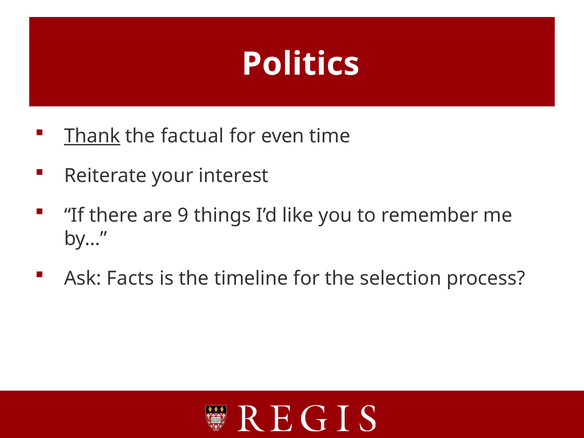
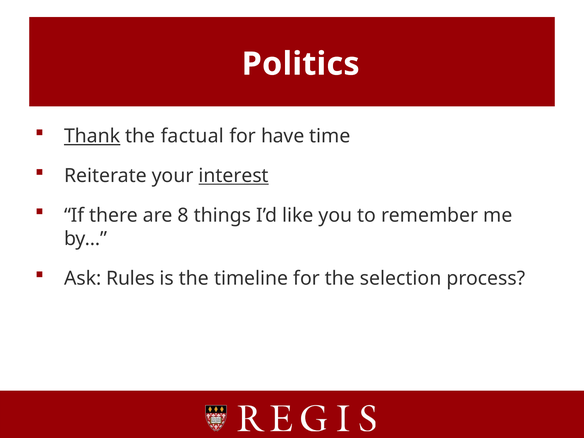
even: even -> have
interest underline: none -> present
9: 9 -> 8
Facts: Facts -> Rules
